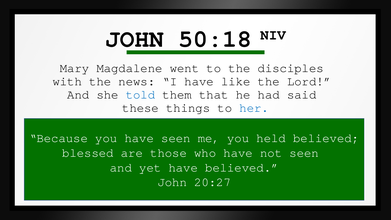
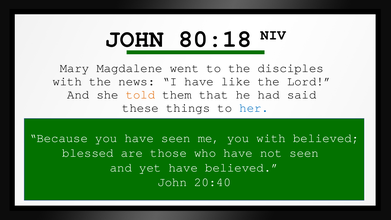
50:18: 50:18 -> 80:18
told colour: blue -> orange
you held: held -> with
20:27: 20:27 -> 20:40
